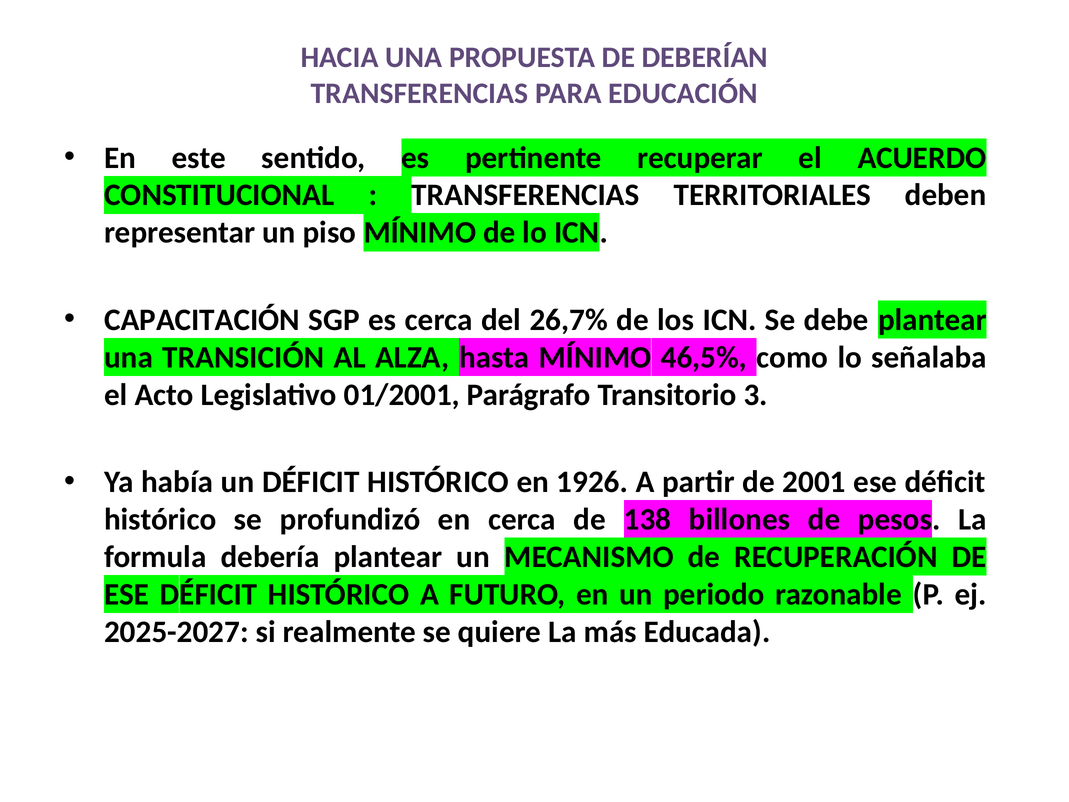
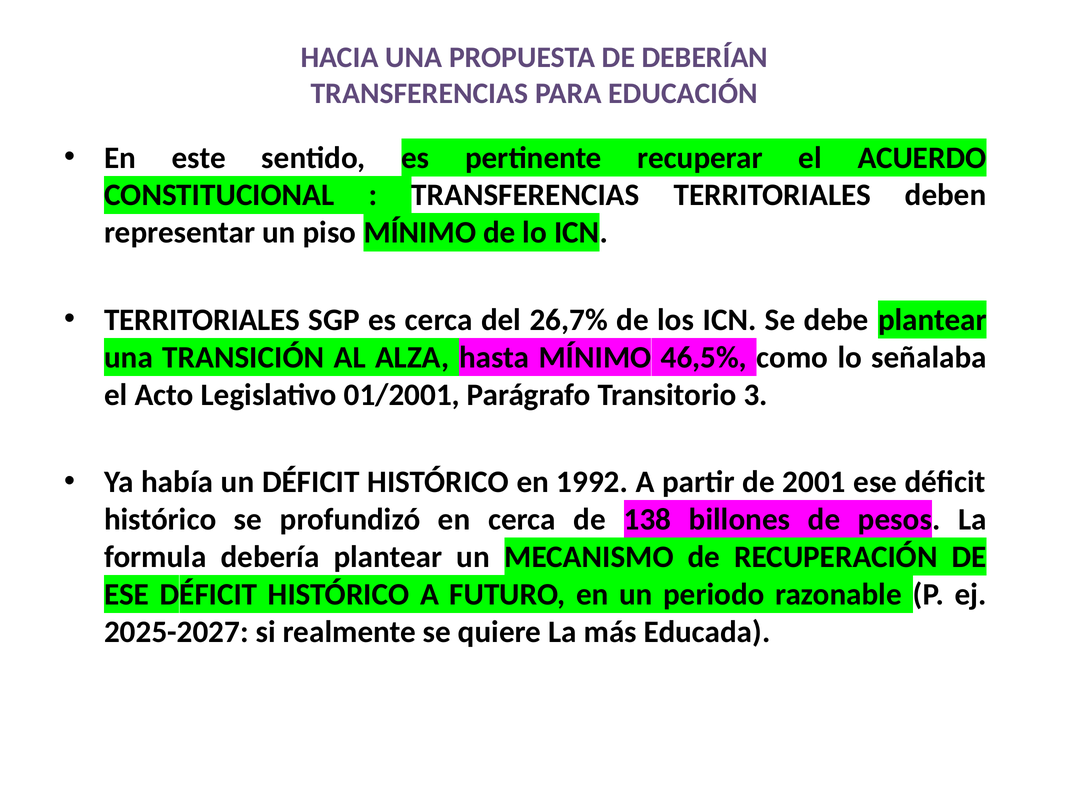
CAPACITACIÓN at (202, 320): CAPACITACIÓN -> TERRITORIALES
1926: 1926 -> 1992
